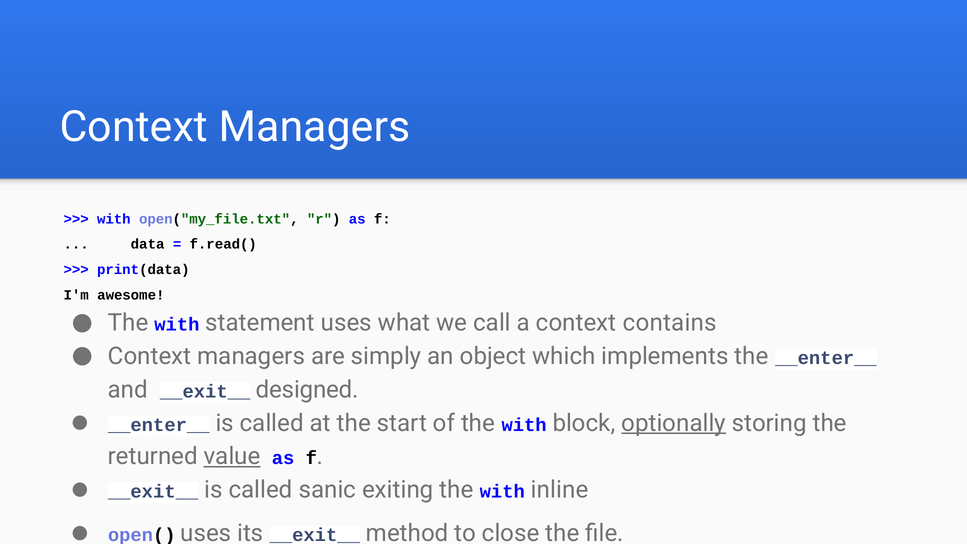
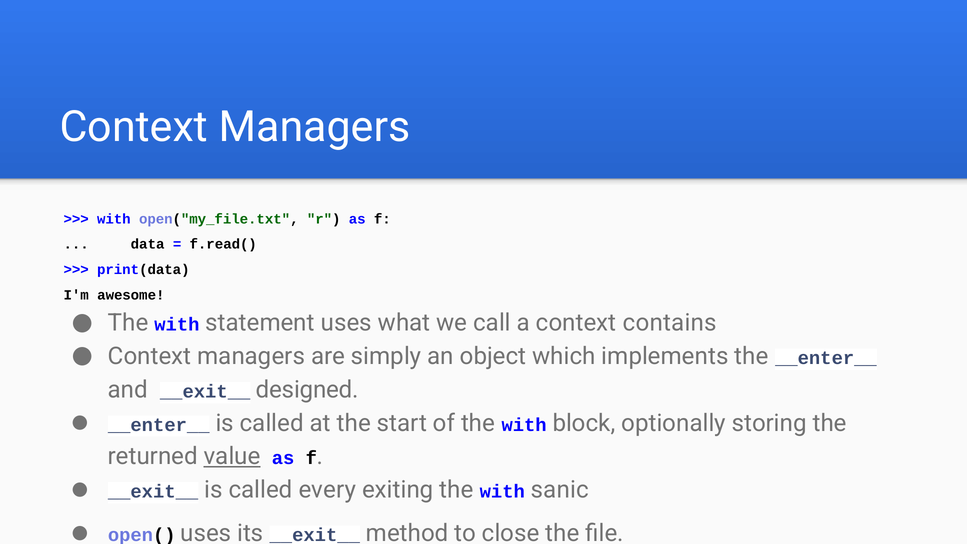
optionally underline: present -> none
sanic: sanic -> every
inline: inline -> sanic
